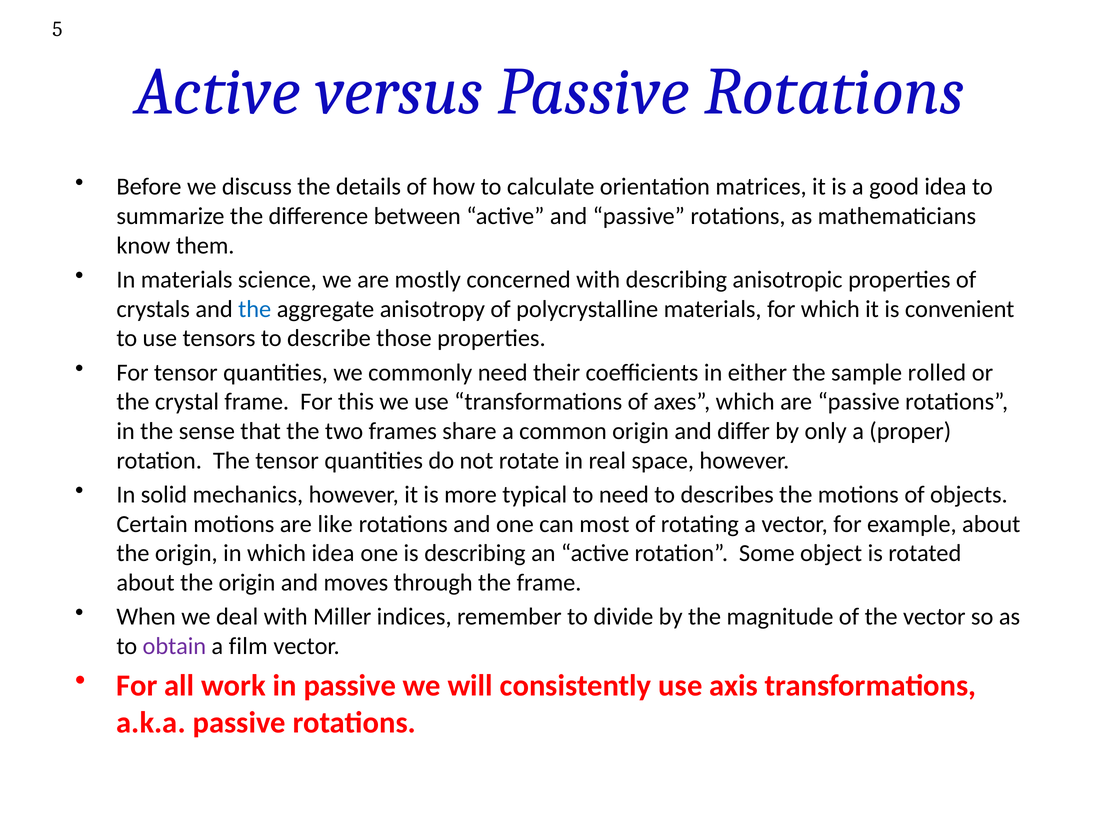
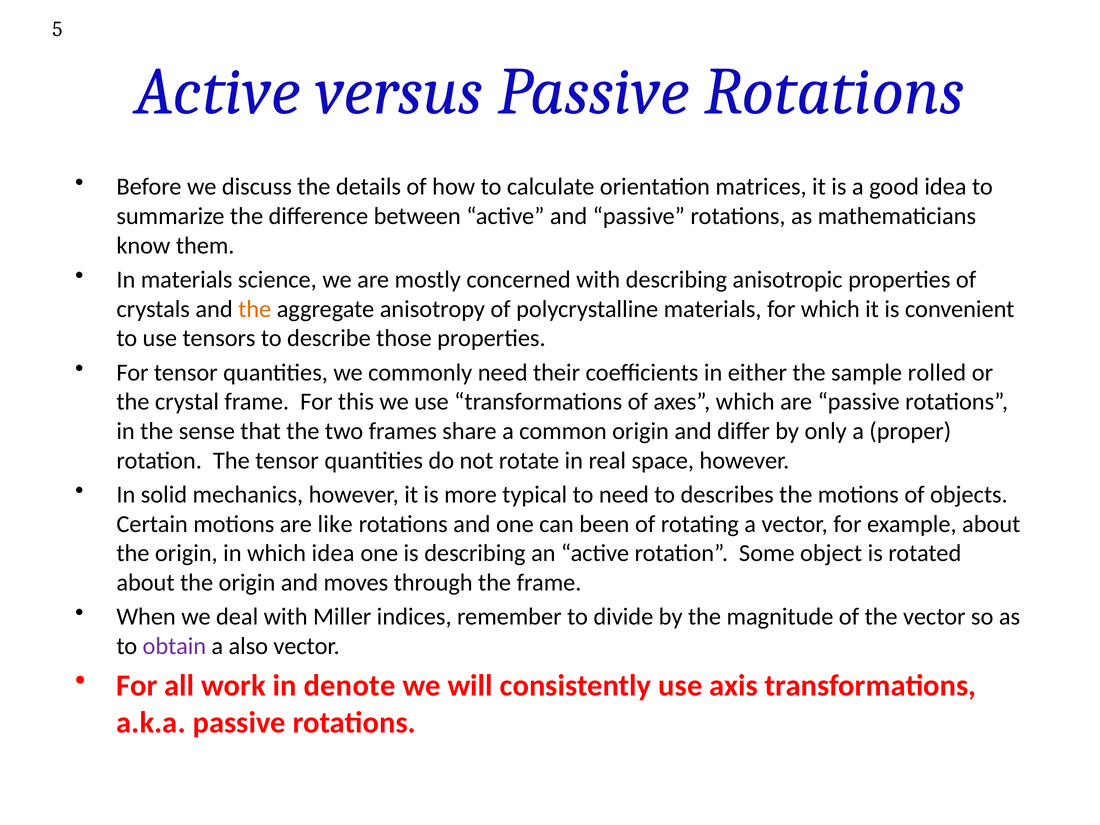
the at (255, 309) colour: blue -> orange
most: most -> been
film: film -> also
in passive: passive -> denote
